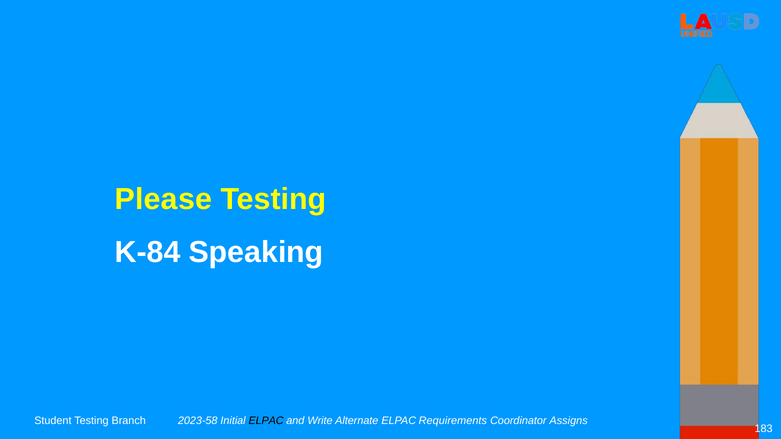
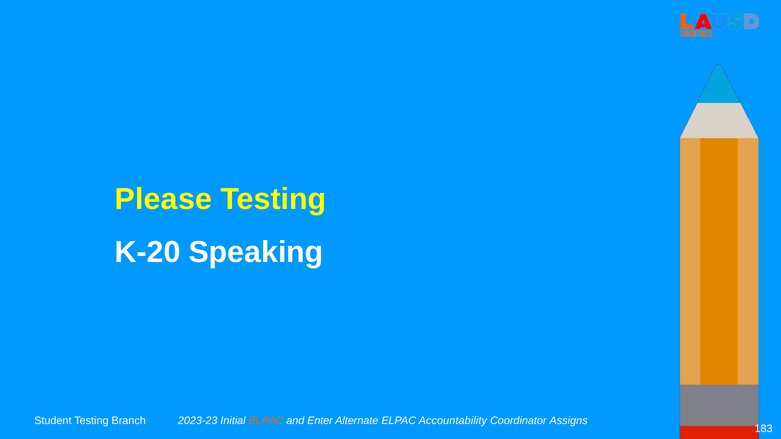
K-84: K-84 -> K-20
2023-58: 2023-58 -> 2023-23
ELPAC at (266, 421) colour: black -> orange
Write: Write -> Enter
Requirements: Requirements -> Accountability
